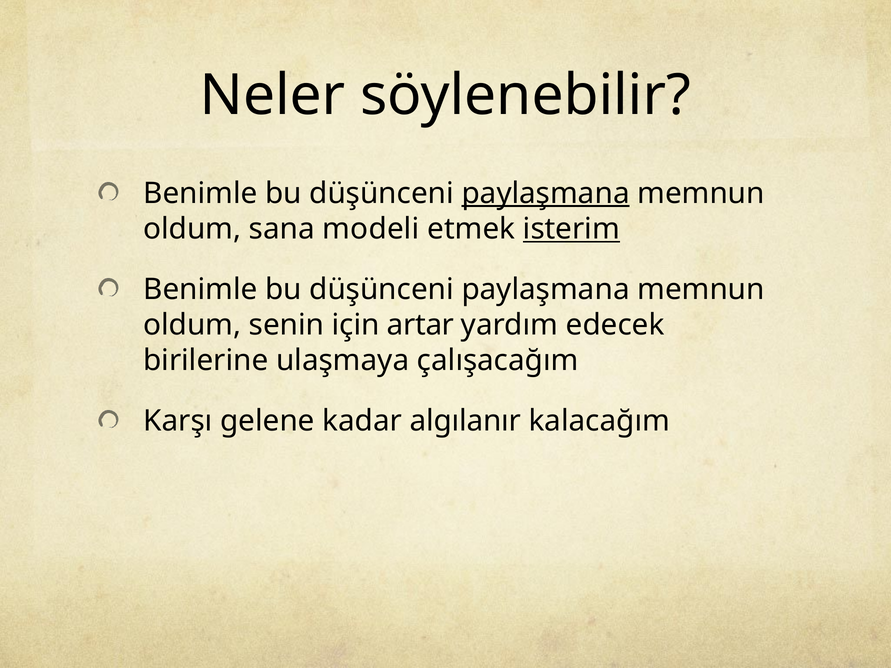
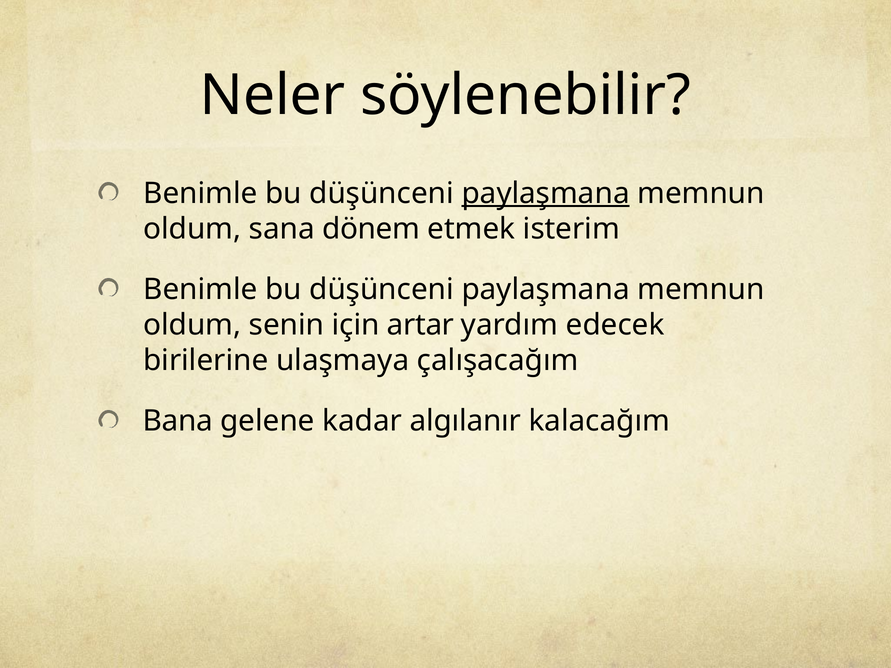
modeli: modeli -> dönem
isterim underline: present -> none
Karşı: Karşı -> Bana
